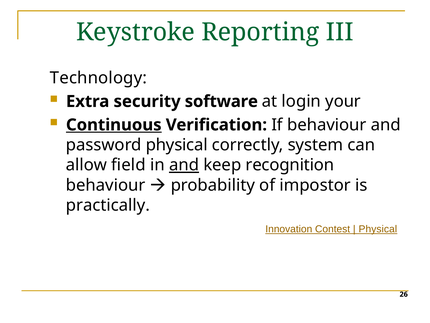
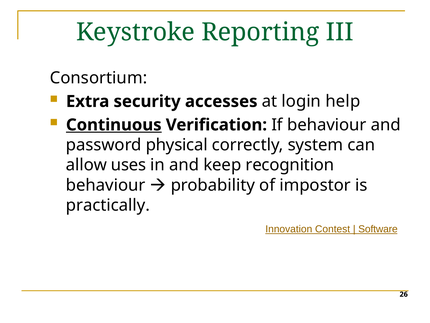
Technology: Technology -> Consortium
software: software -> accesses
your: your -> help
field: field -> uses
and at (184, 165) underline: present -> none
Physical at (378, 229): Physical -> Software
